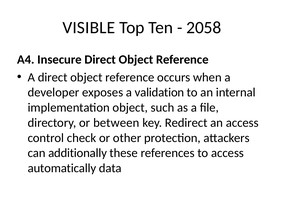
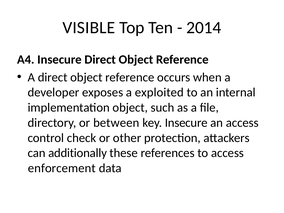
2058: 2058 -> 2014
validation: validation -> exploited
key Redirect: Redirect -> Insecure
automatically: automatically -> enforcement
